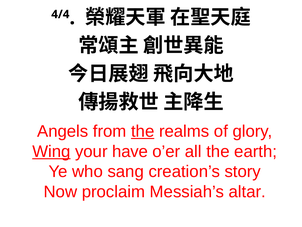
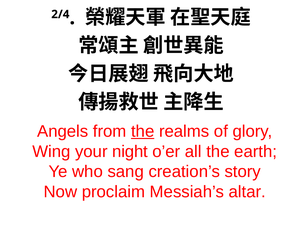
4/4: 4/4 -> 2/4
Wing underline: present -> none
have: have -> night
